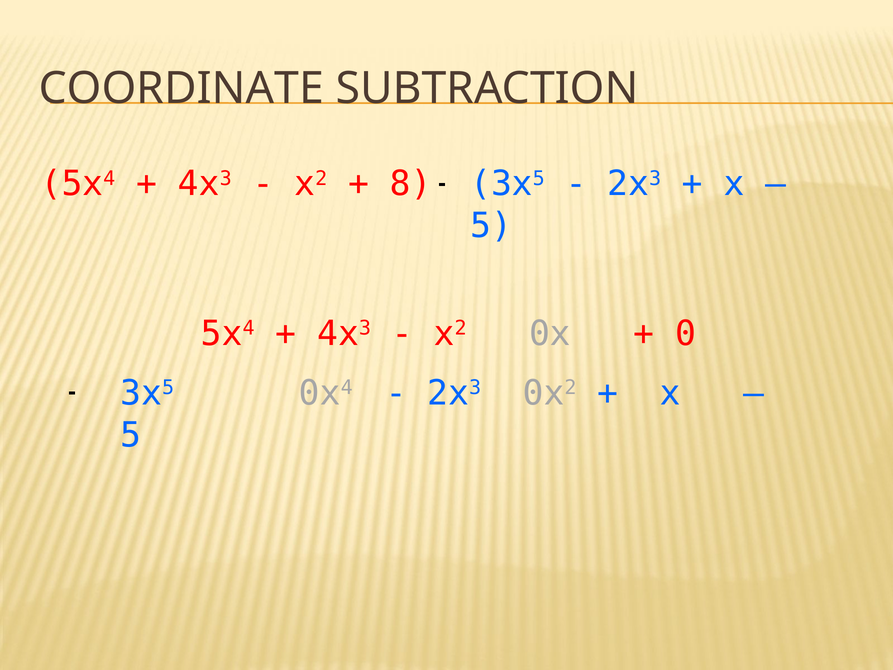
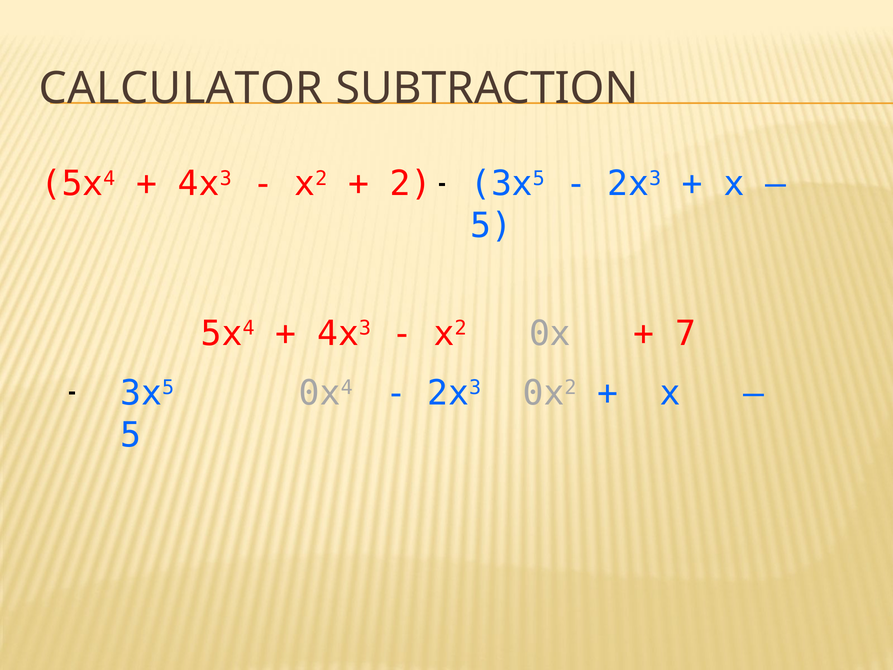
COORDINATE: COORDINATE -> CALCULATOR
8: 8 -> 2
0: 0 -> 7
